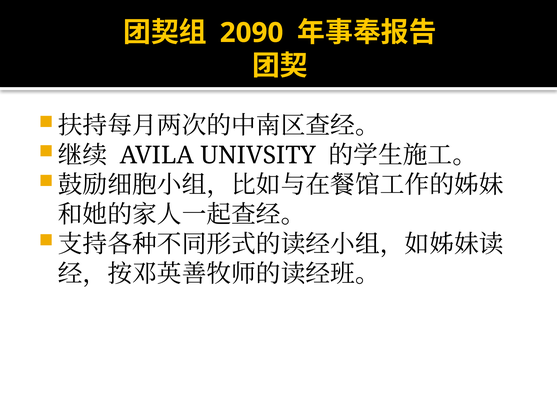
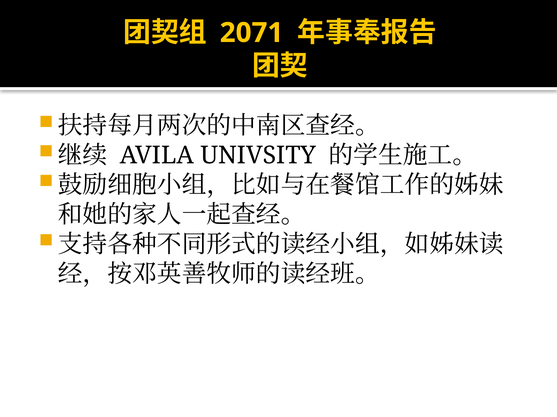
2090: 2090 -> 2071
